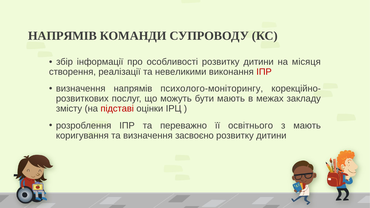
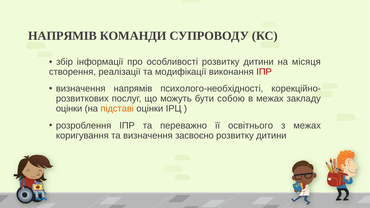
невеликими: невеликими -> модифікації
психолого-моніторингу: психолого-моніторингу -> психолого-необхідності
бути мають: мають -> собою
змісту at (69, 109): змісту -> оцінки
підставі colour: red -> orange
з мають: мають -> межах
